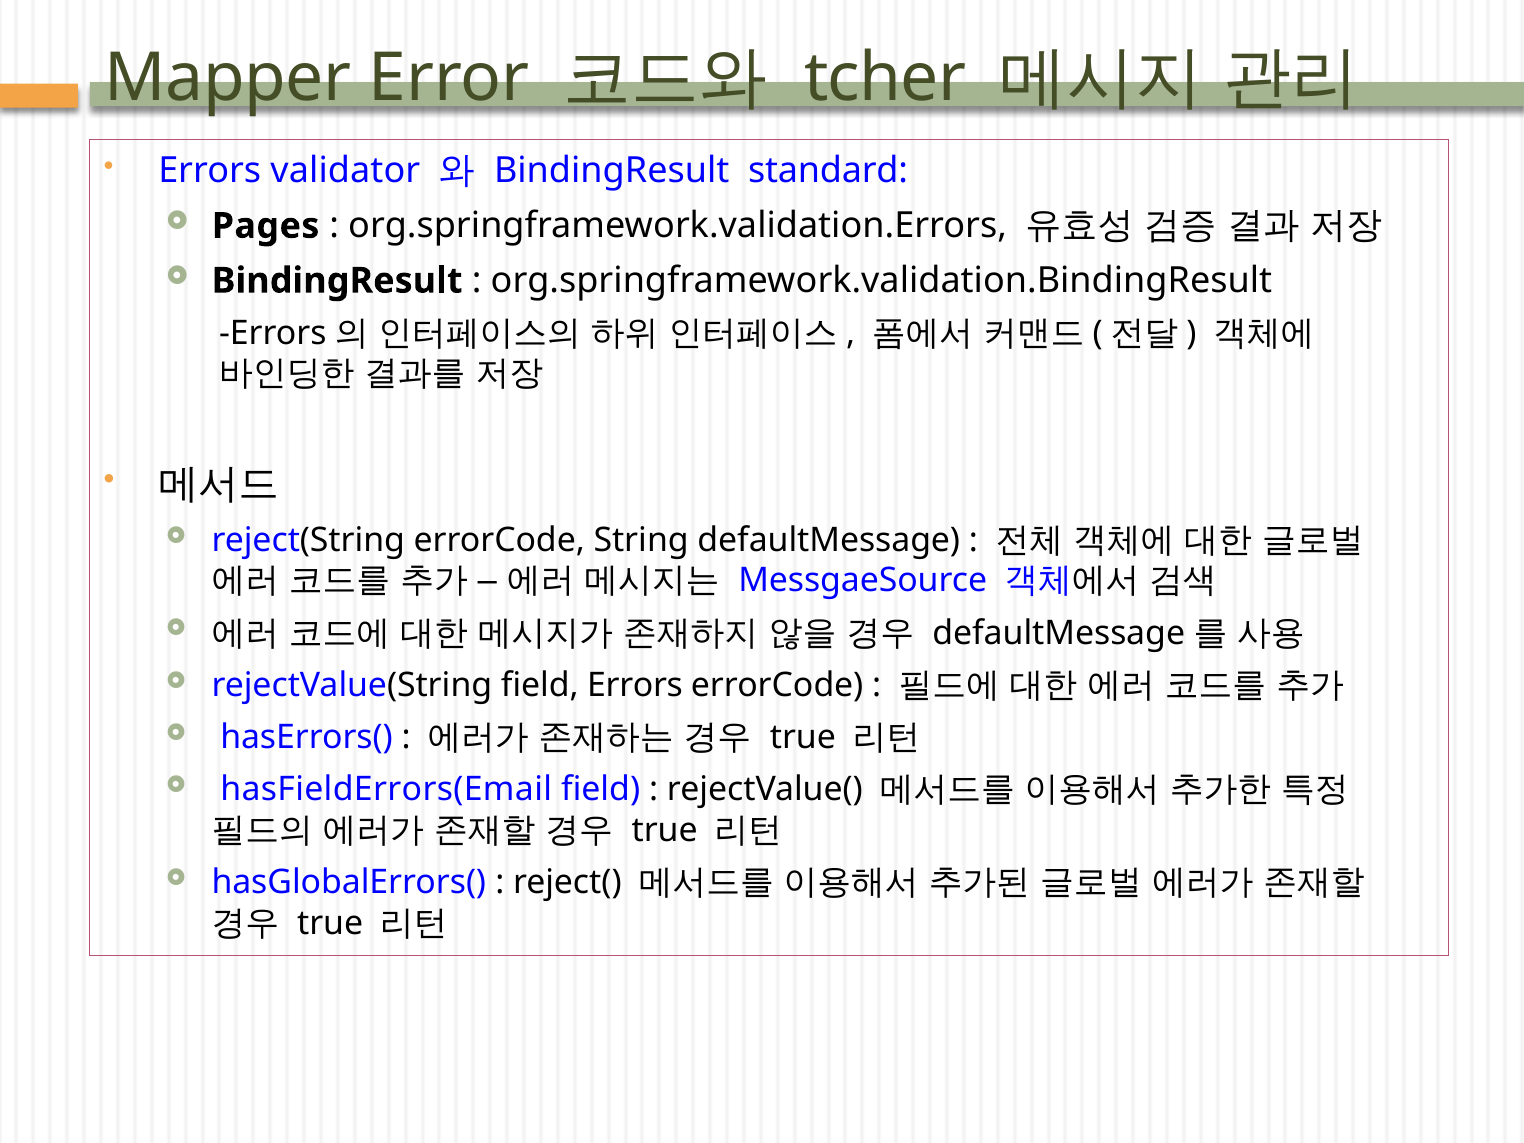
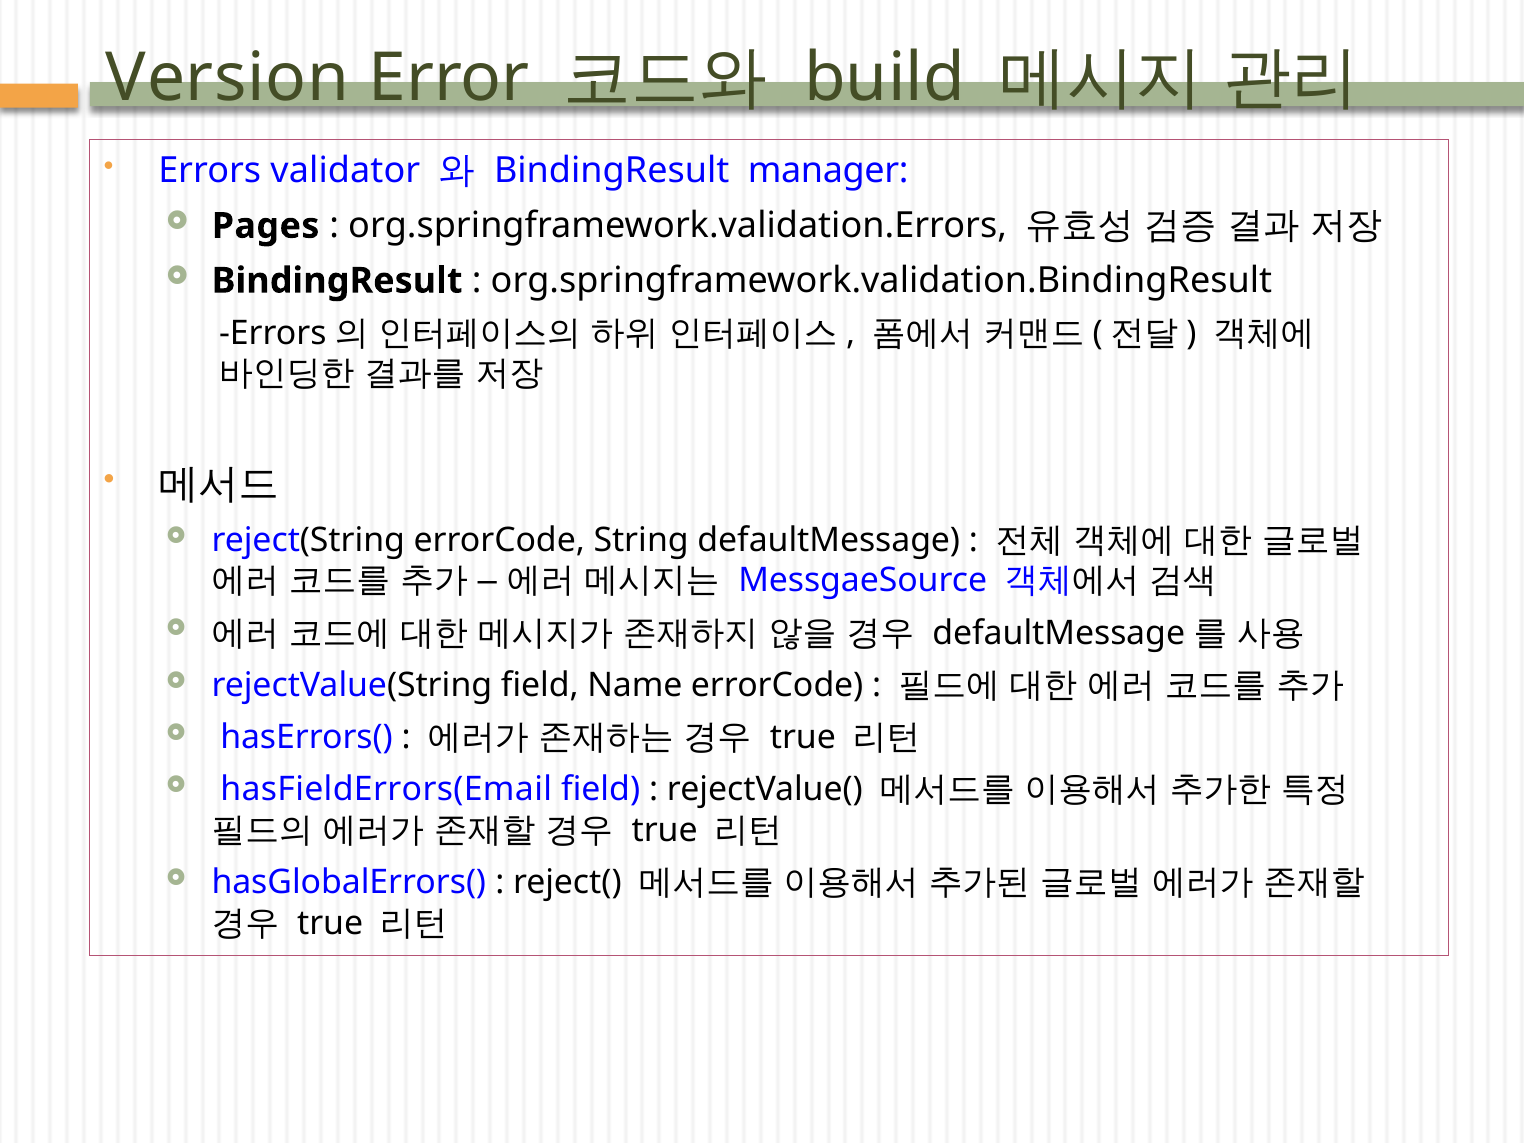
Mapper: Mapper -> Version
tcher: tcher -> build
standard: standard -> manager
field Errors: Errors -> Name
